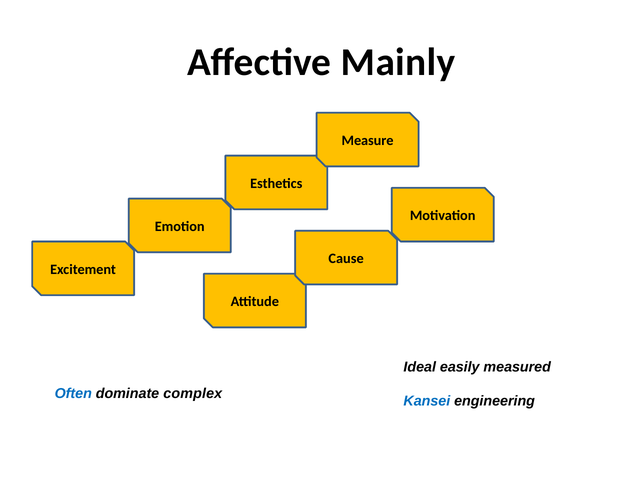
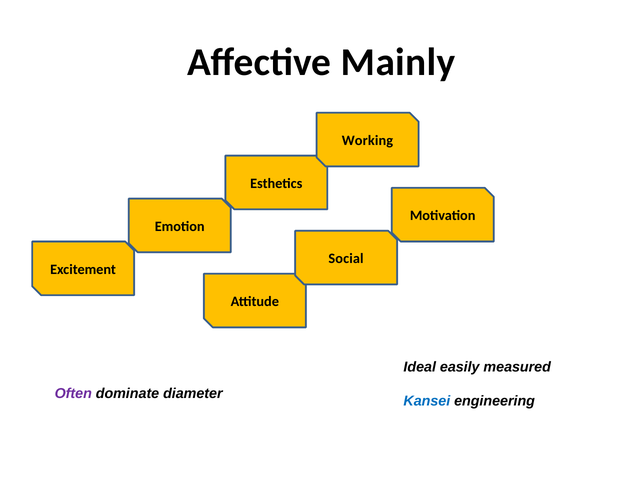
Measure: Measure -> Working
Cause: Cause -> Social
Often colour: blue -> purple
complex: complex -> diameter
